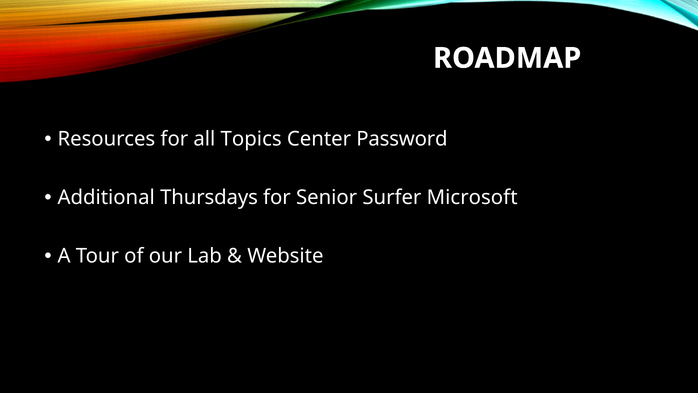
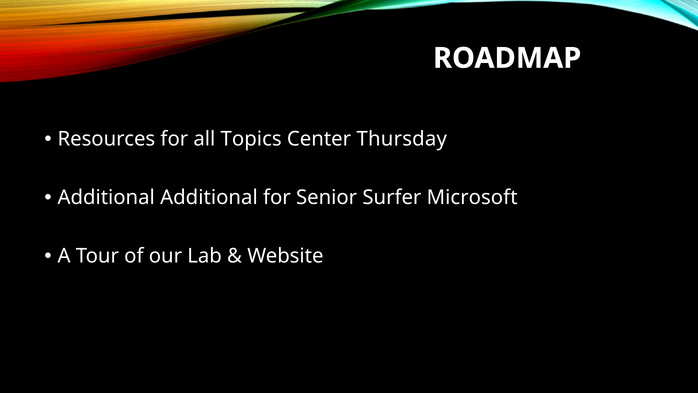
Password: Password -> Thursday
Additional Thursdays: Thursdays -> Additional
